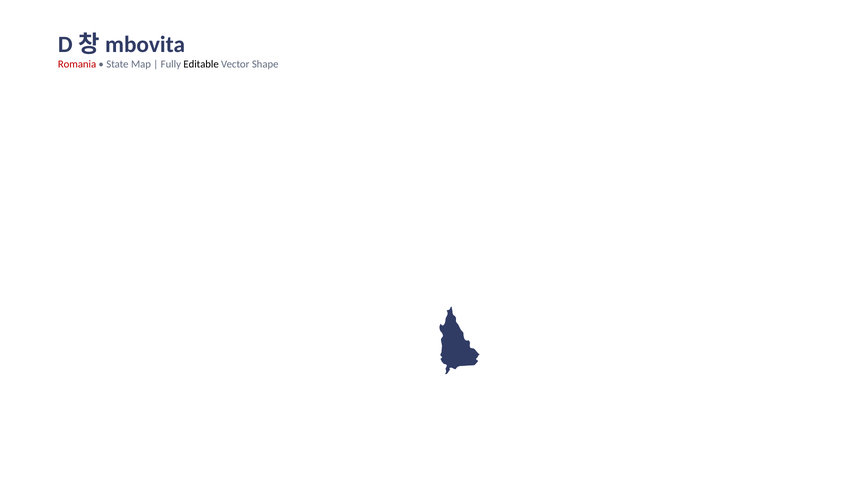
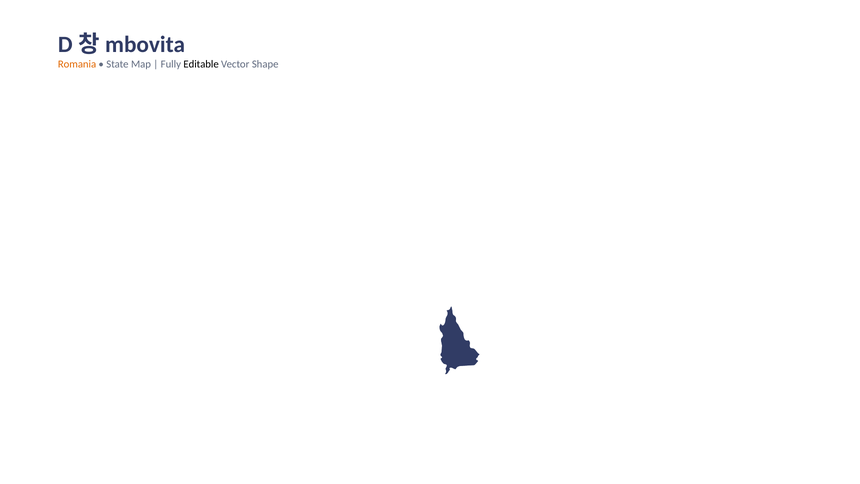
Romania colour: red -> orange
